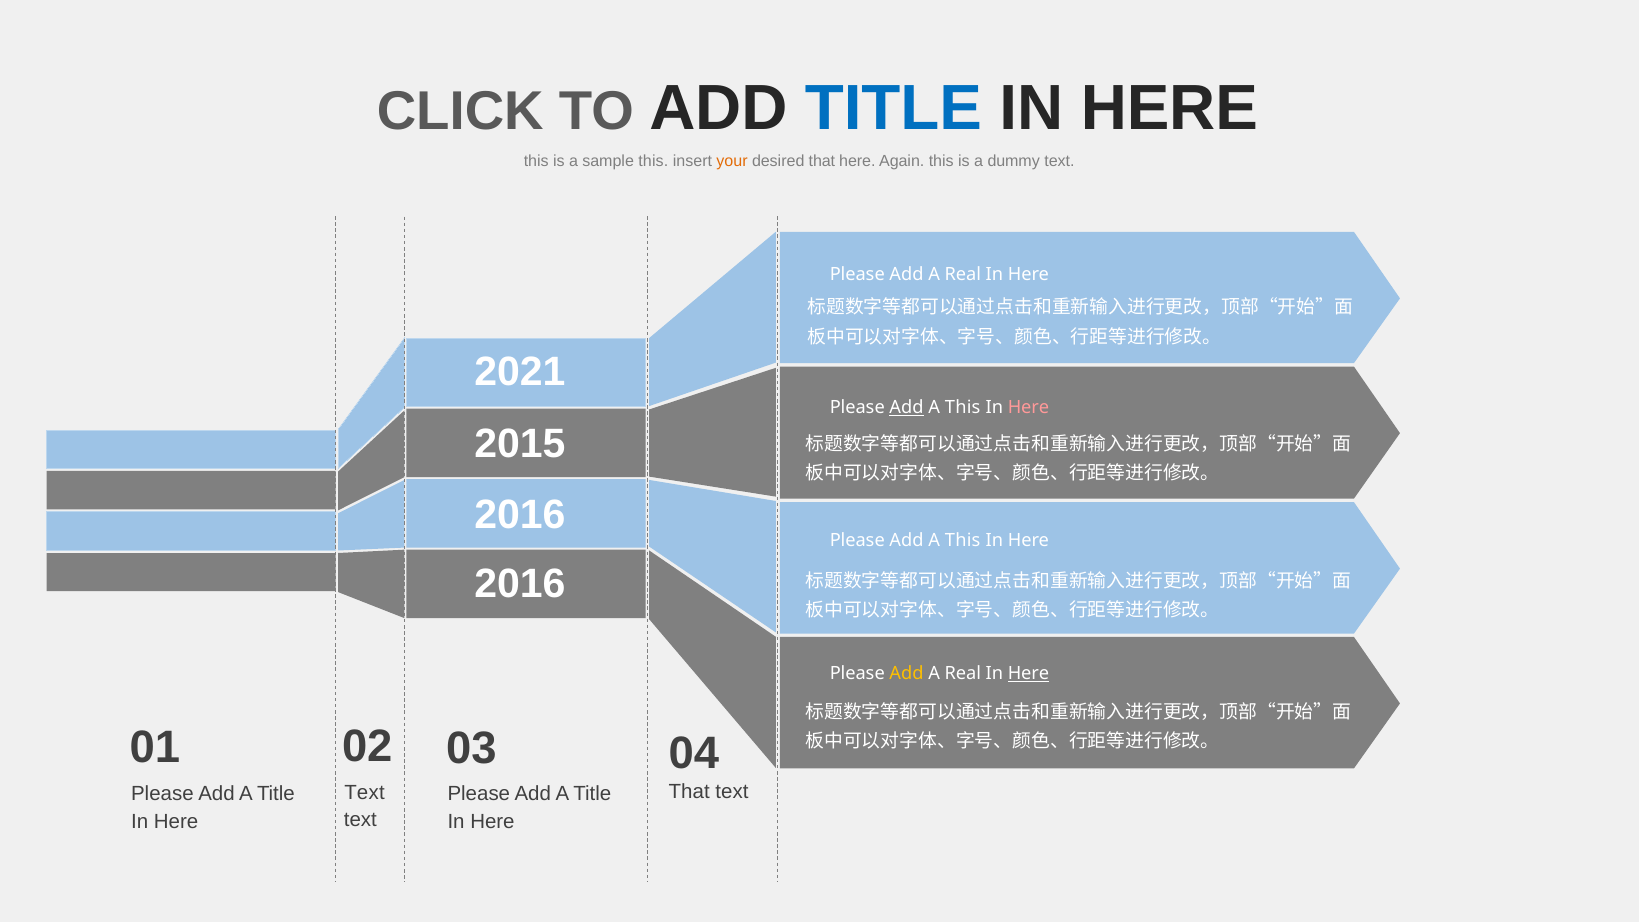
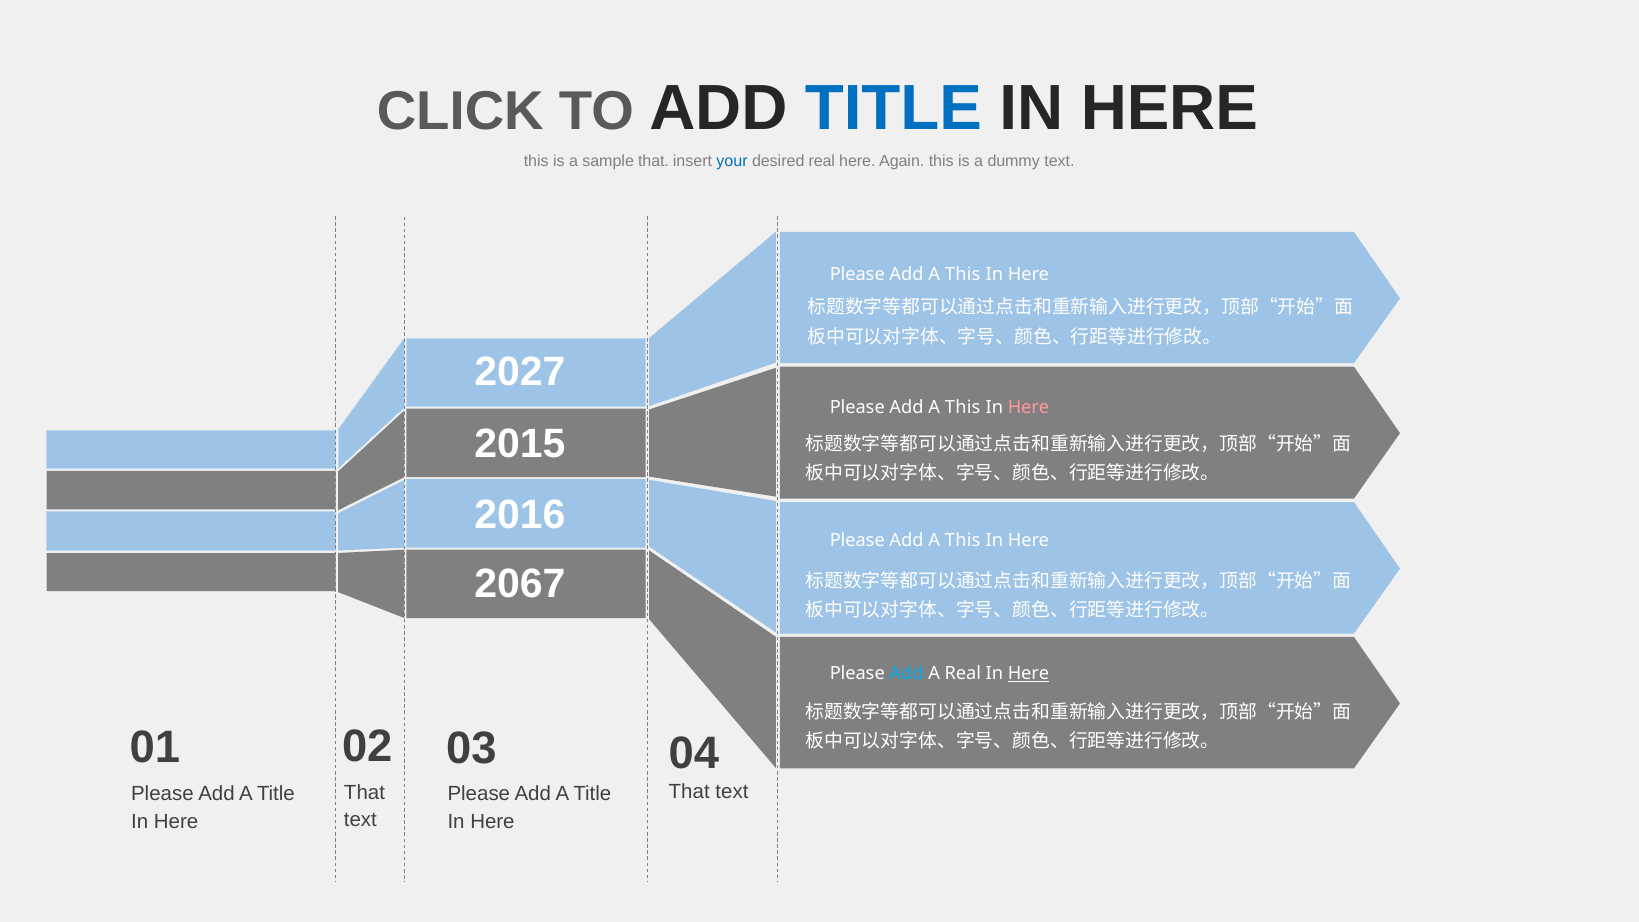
this at (653, 161): this -> that
your colour: orange -> blue
that at (822, 161): that -> real
Real at (963, 274): Real -> This
2021: 2021 -> 2027
Add at (907, 407) underline: present -> none
2016 at (520, 584): 2016 -> 2067
Add at (907, 674) colour: yellow -> light blue
Text at (364, 793): Text -> That
